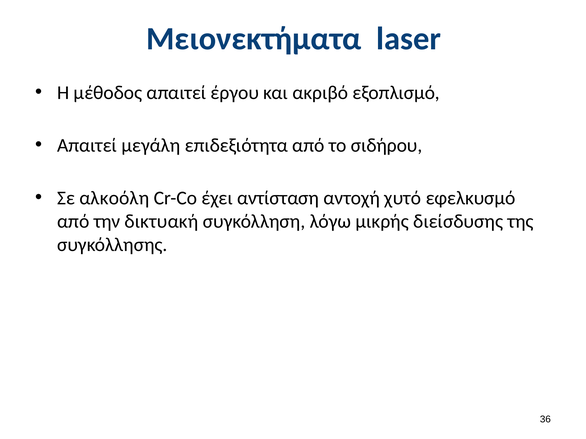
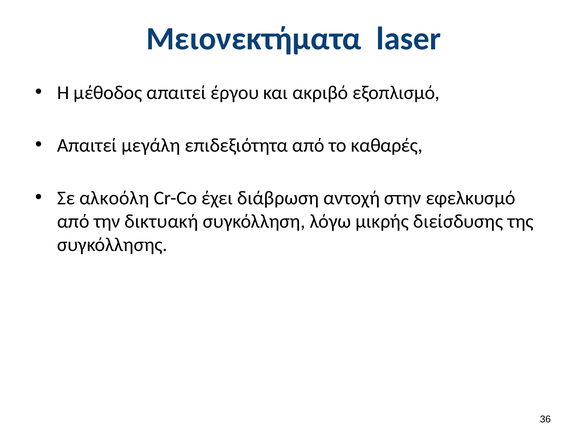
σιδήρου: σιδήρου -> καθαρές
αντίσταση: αντίσταση -> διάβρωση
χυτό: χυτό -> στην
